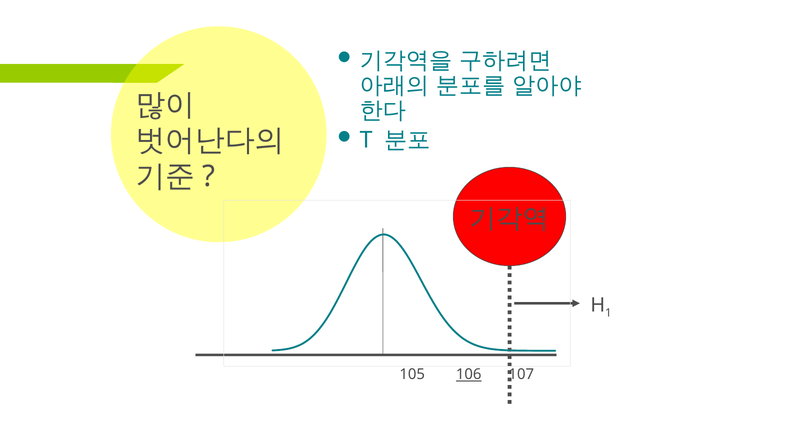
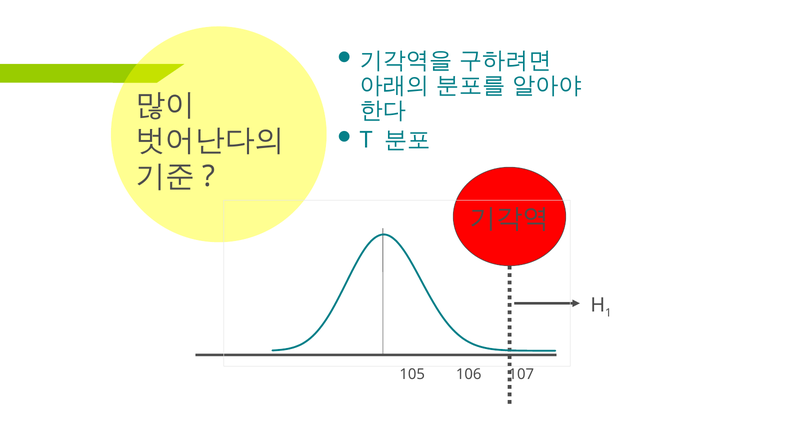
106 underline: present -> none
